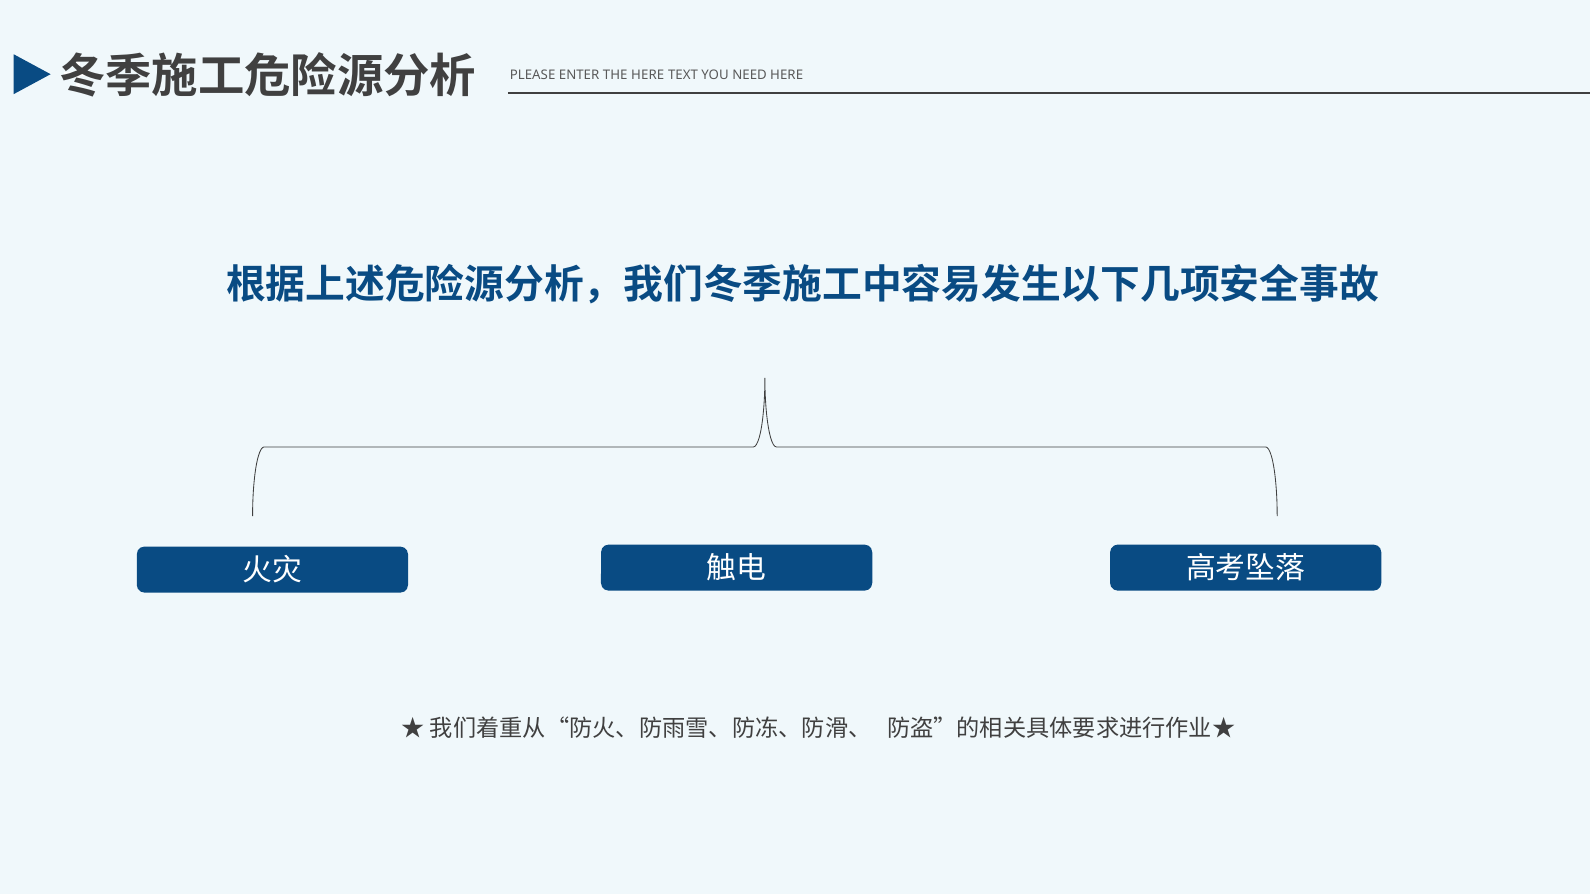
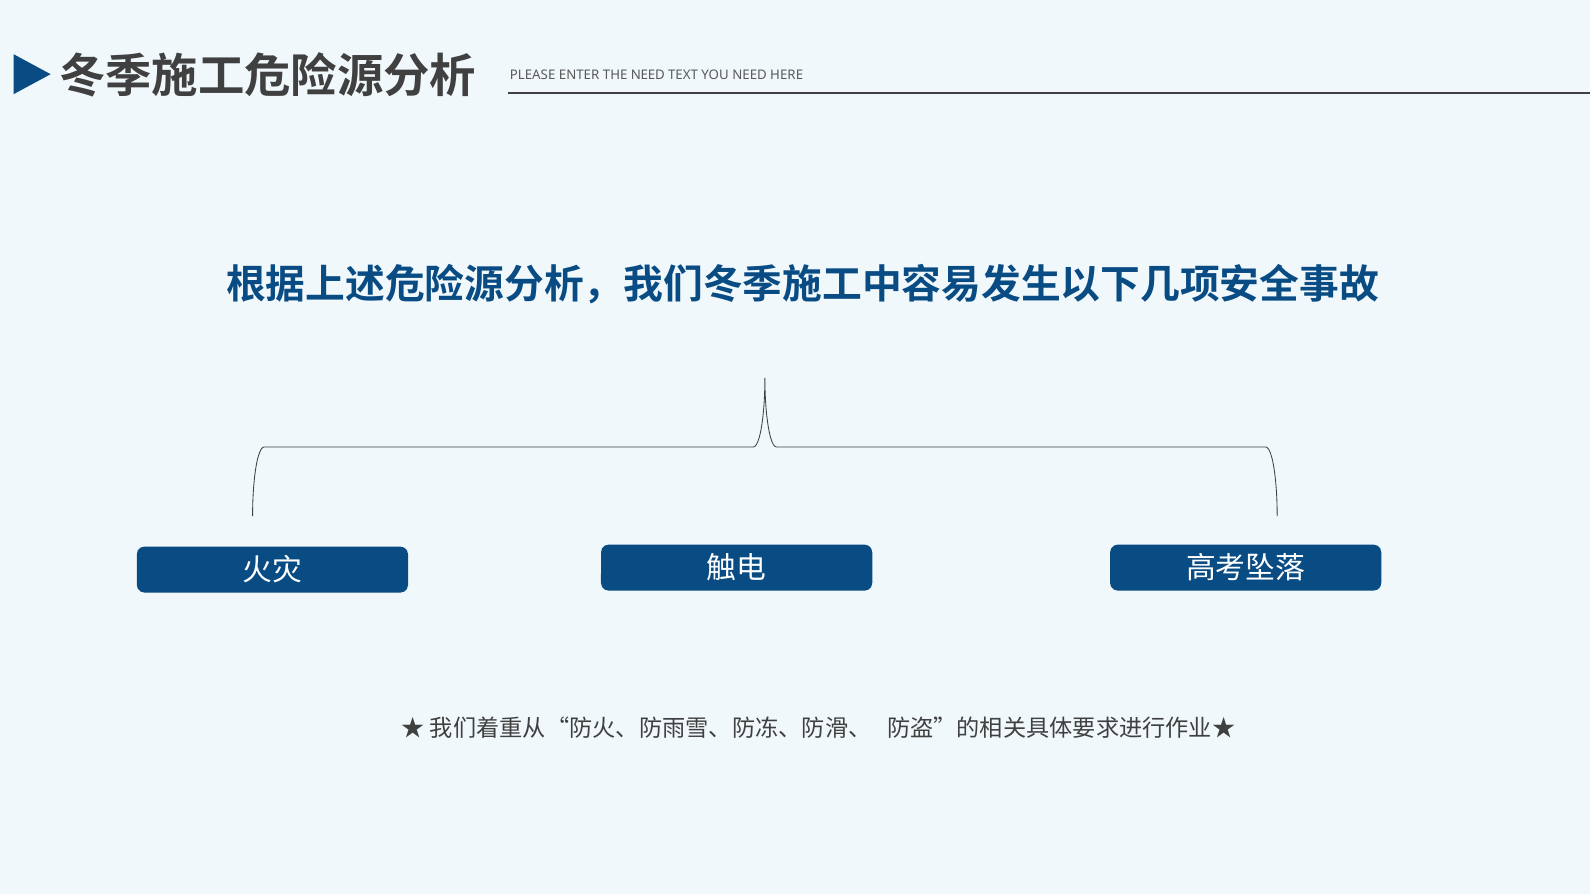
THE HERE: HERE -> NEED
